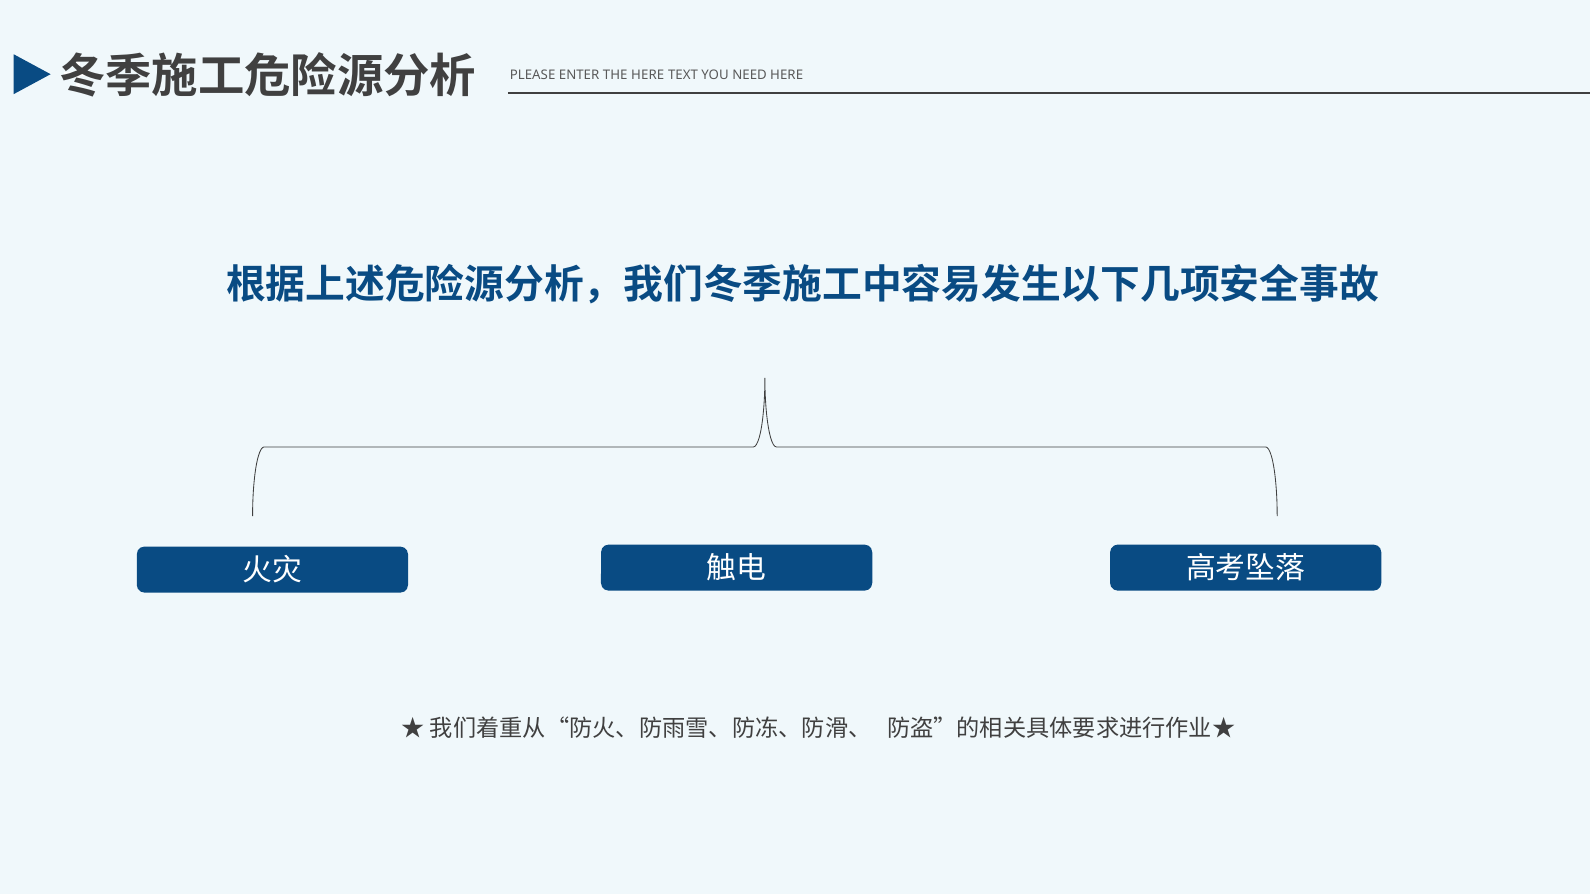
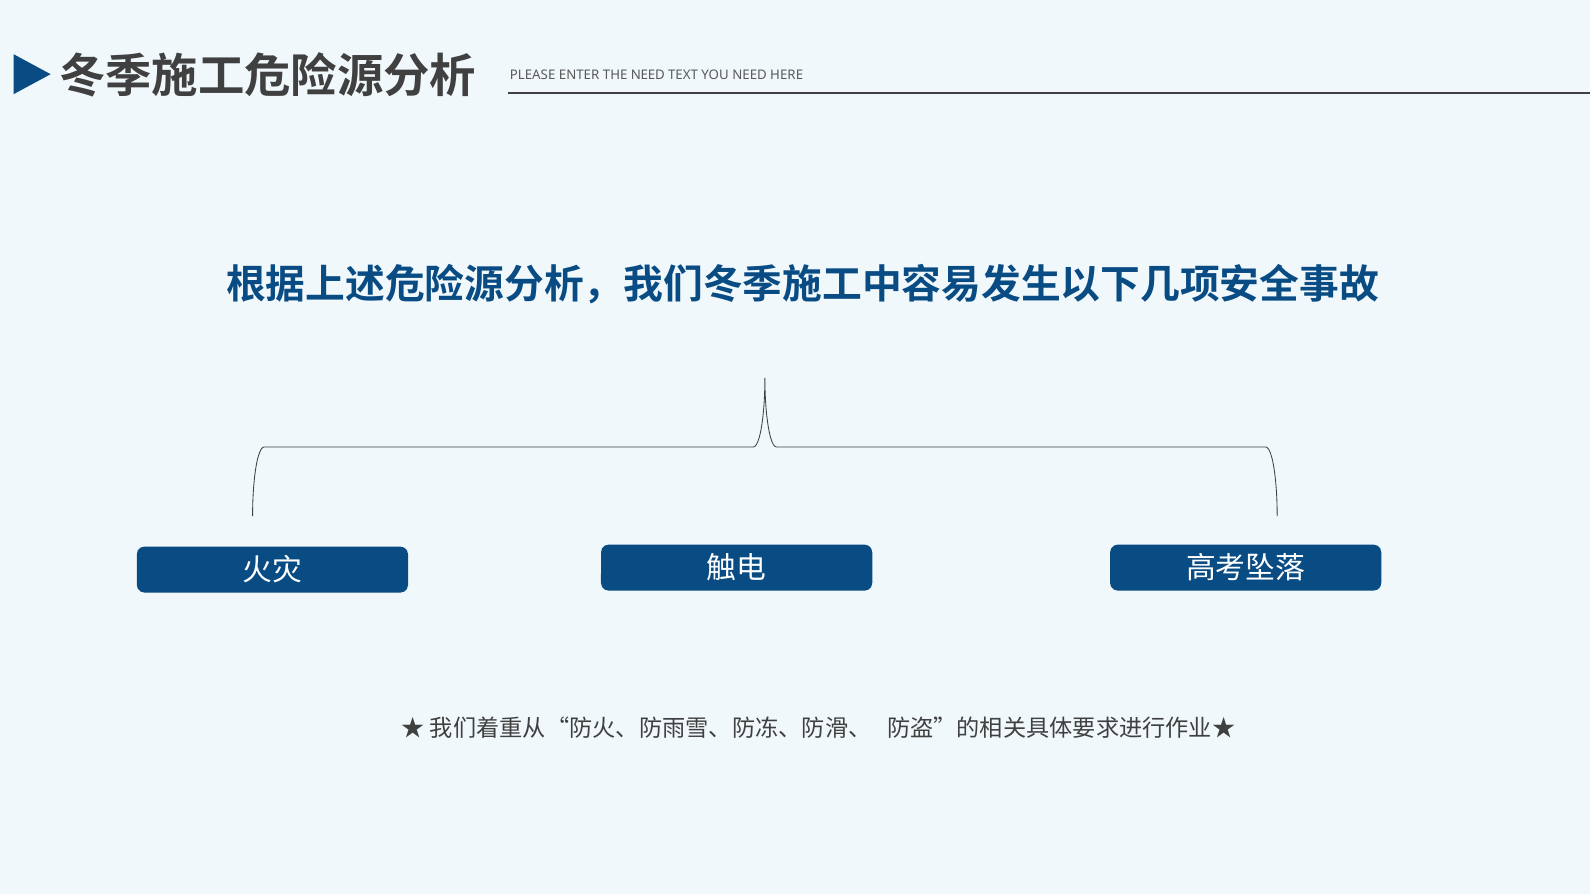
THE HERE: HERE -> NEED
